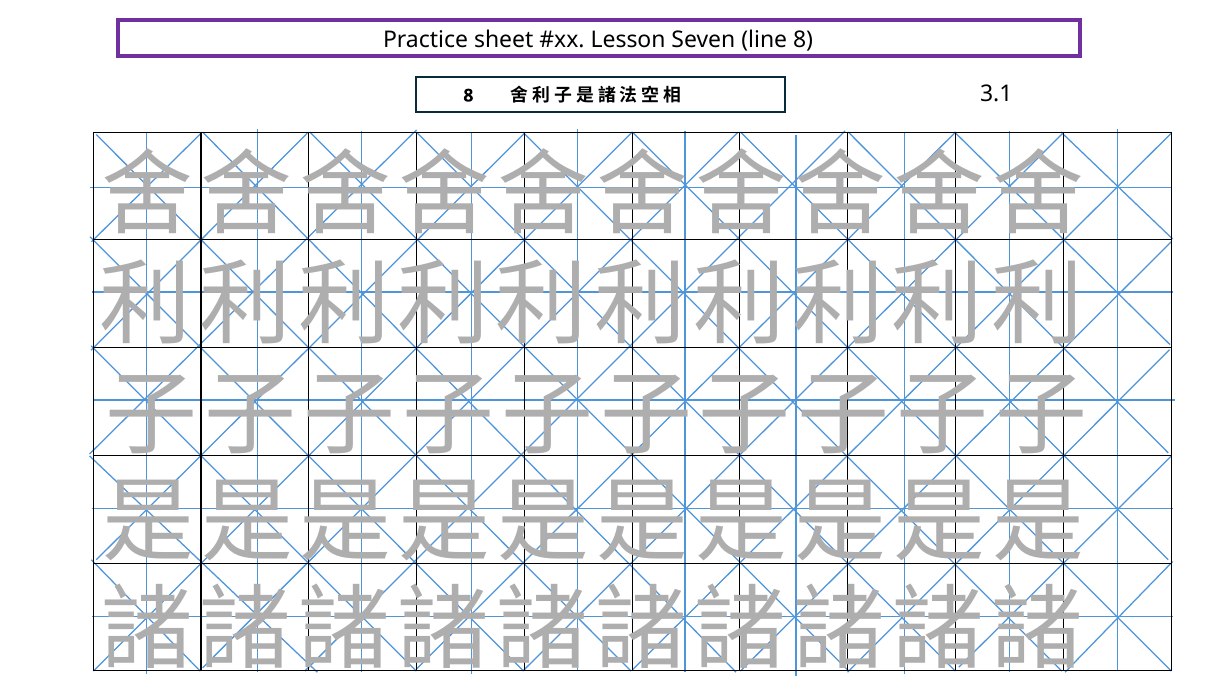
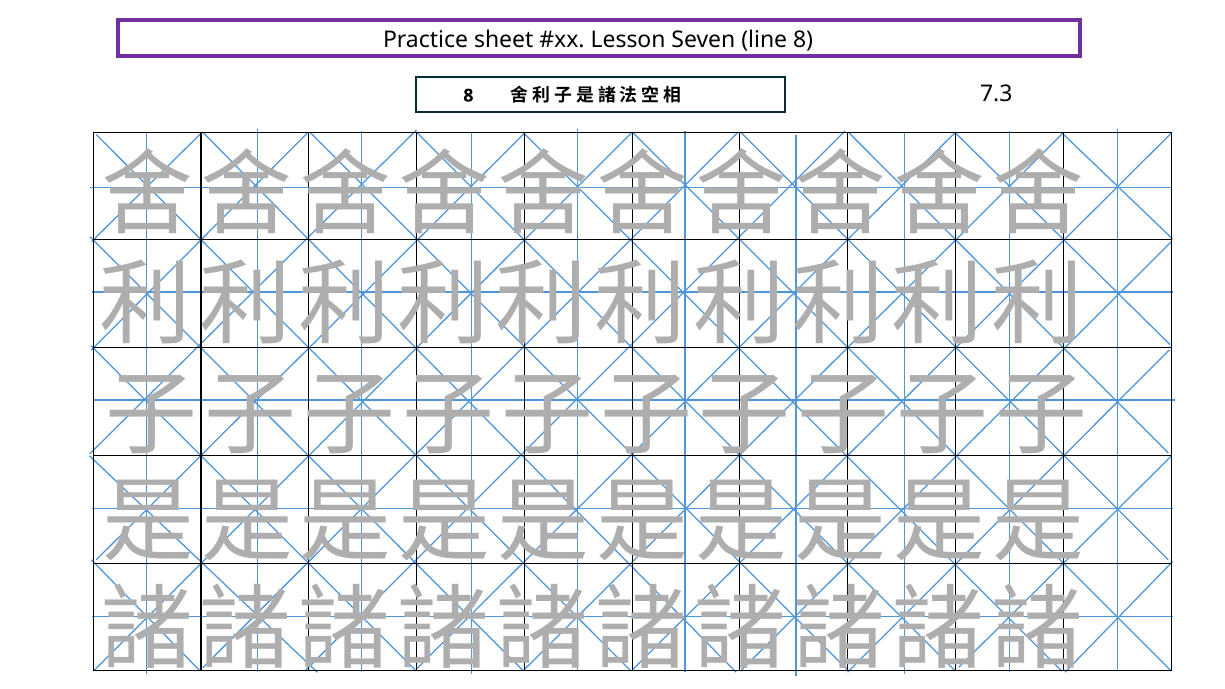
3.1: 3.1 -> 7.3
